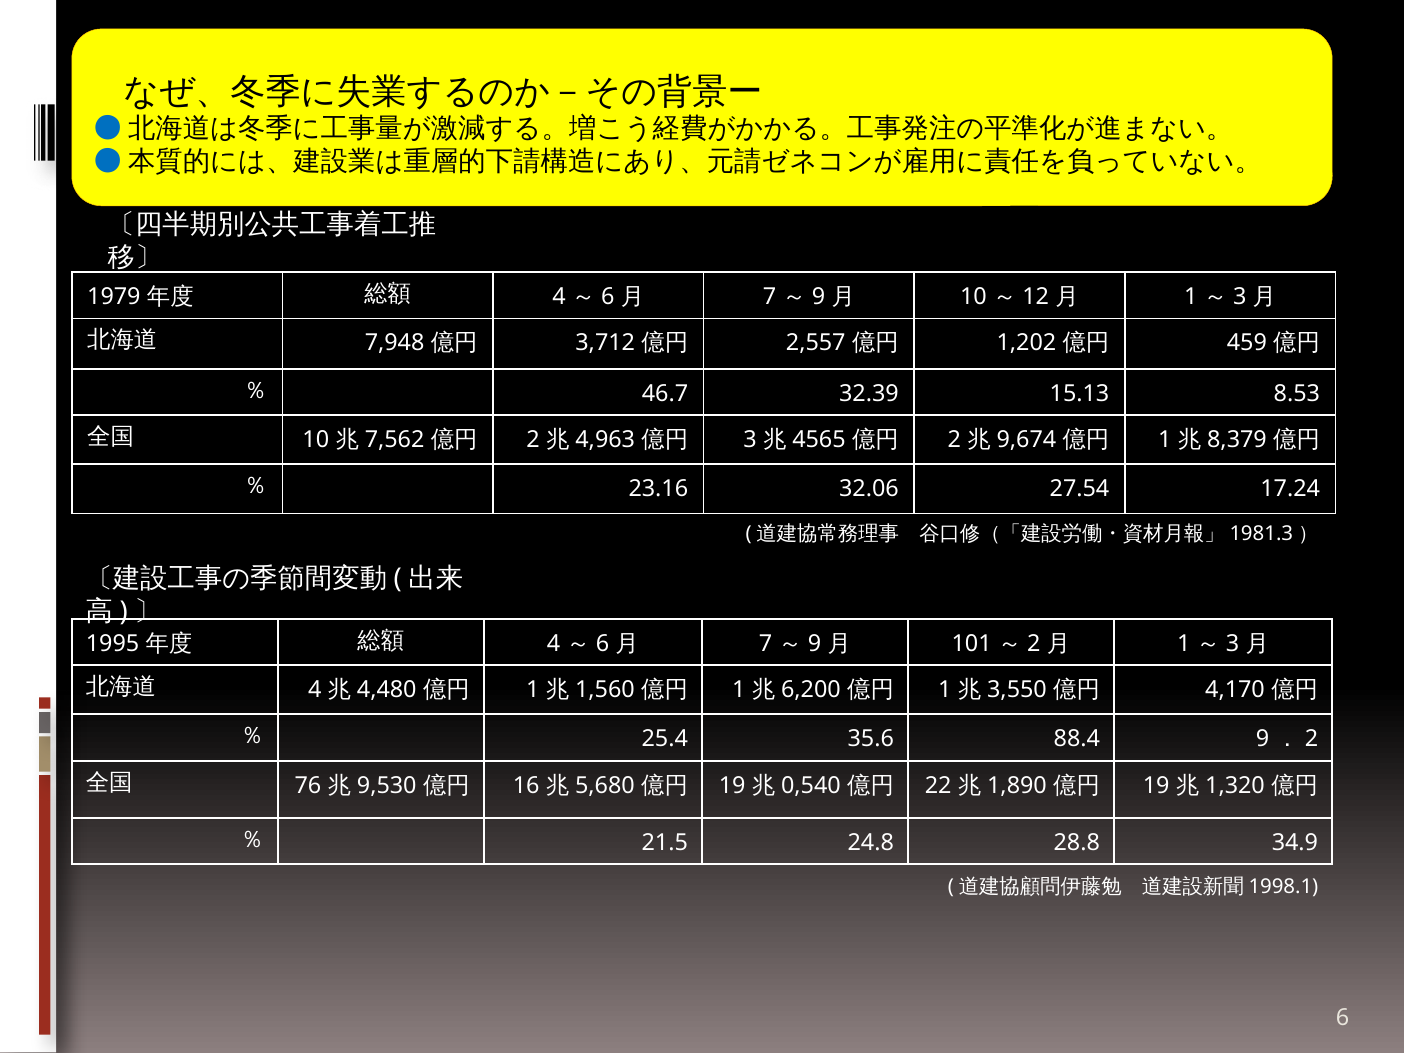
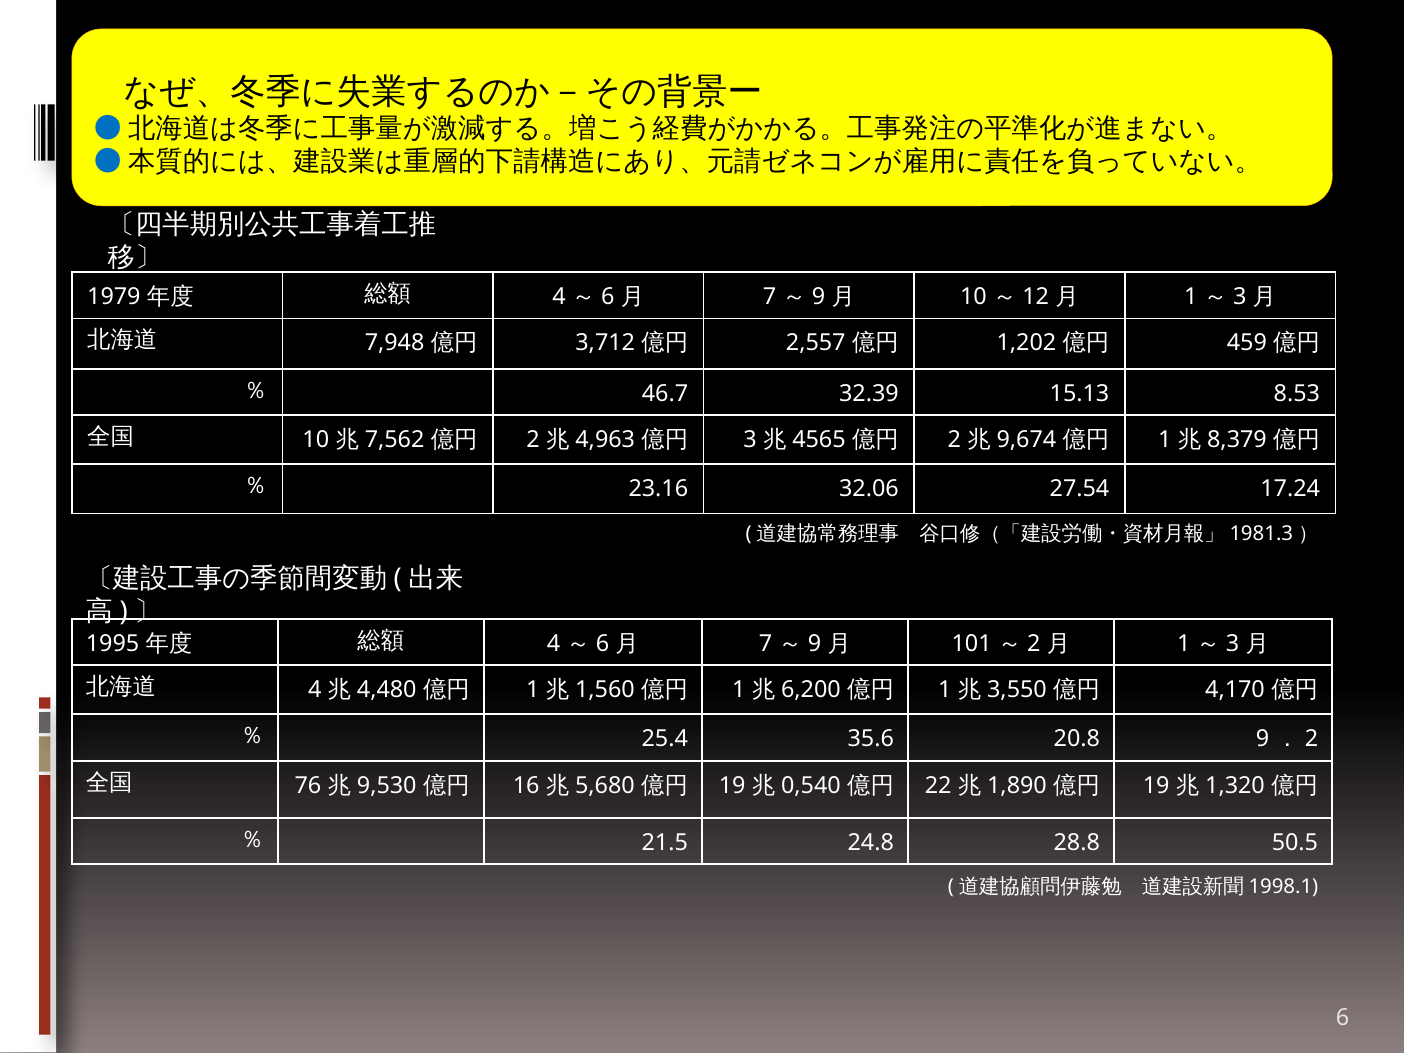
88.4: 88.4 -> 20.8
34.9: 34.9 -> 50.5
